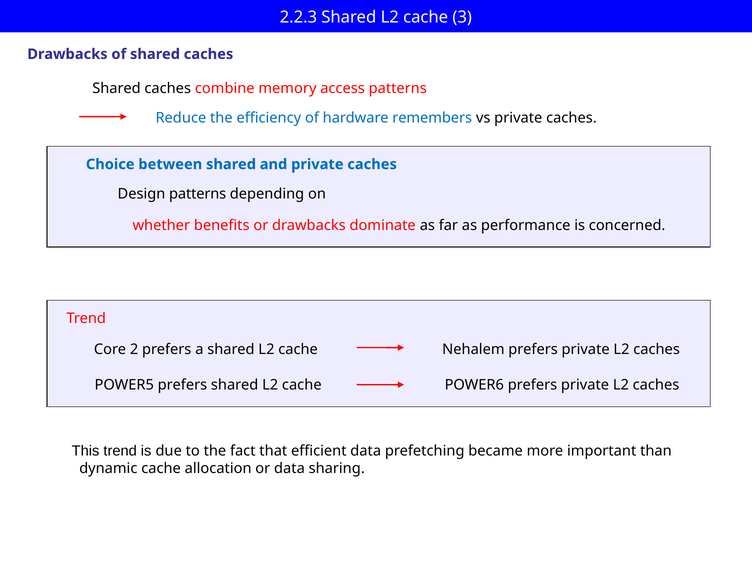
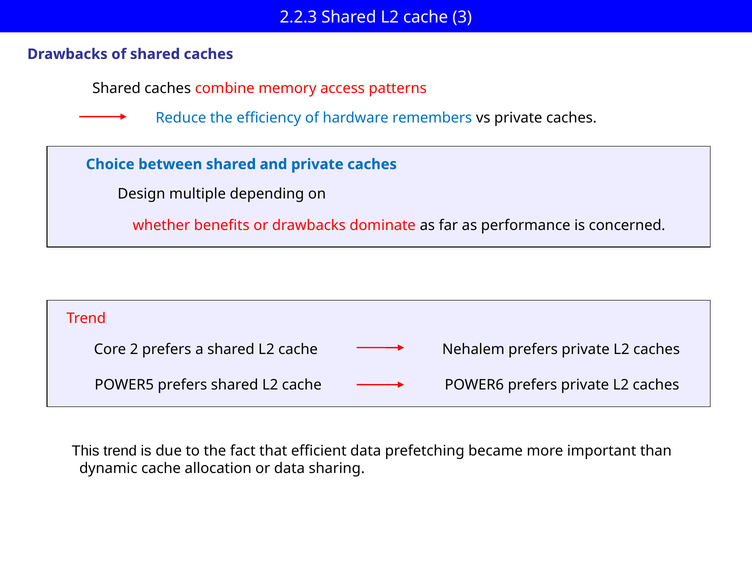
Design patterns: patterns -> multiple
